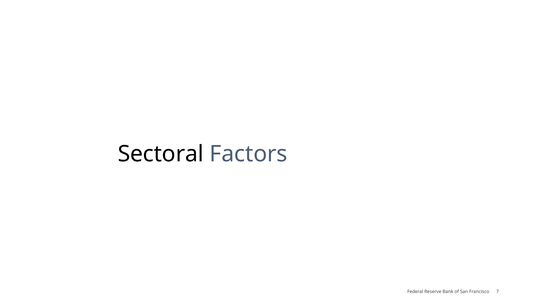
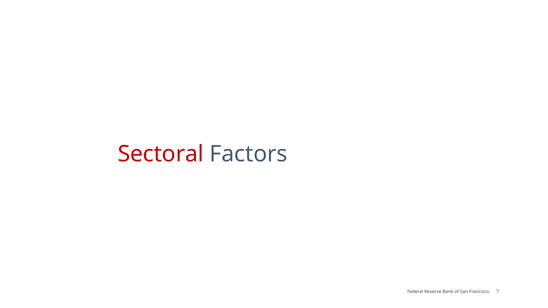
Sectoral colour: black -> red
